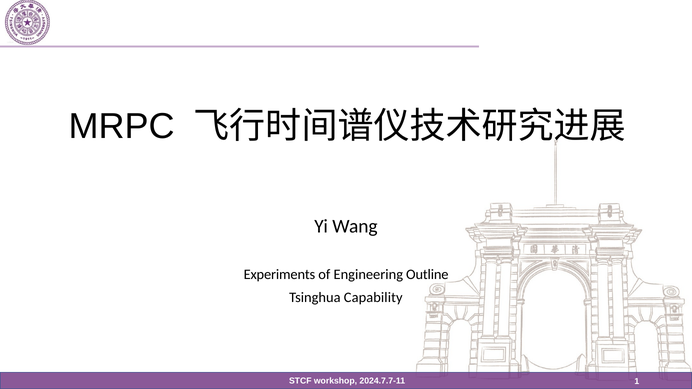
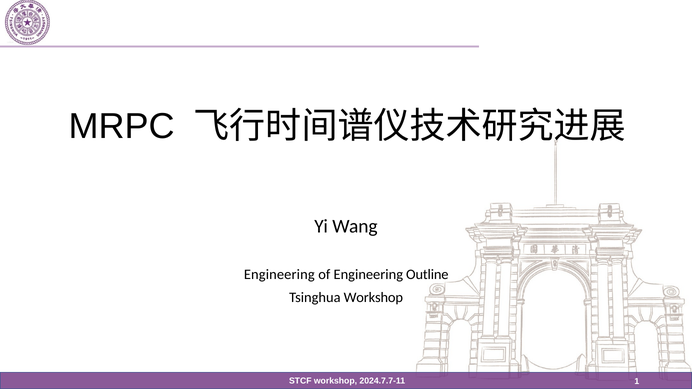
Experiments at (279, 275): Experiments -> Engineering
Tsinghua Capability: Capability -> Workshop
